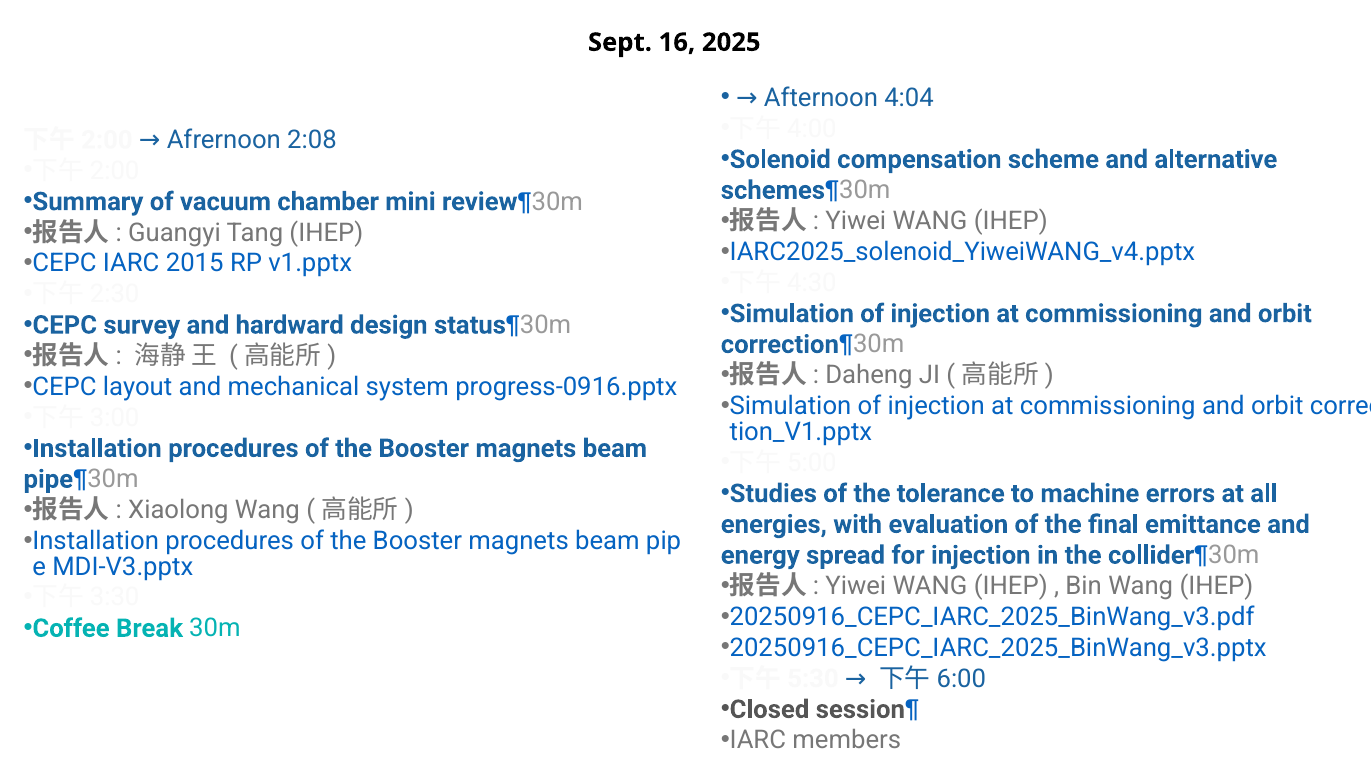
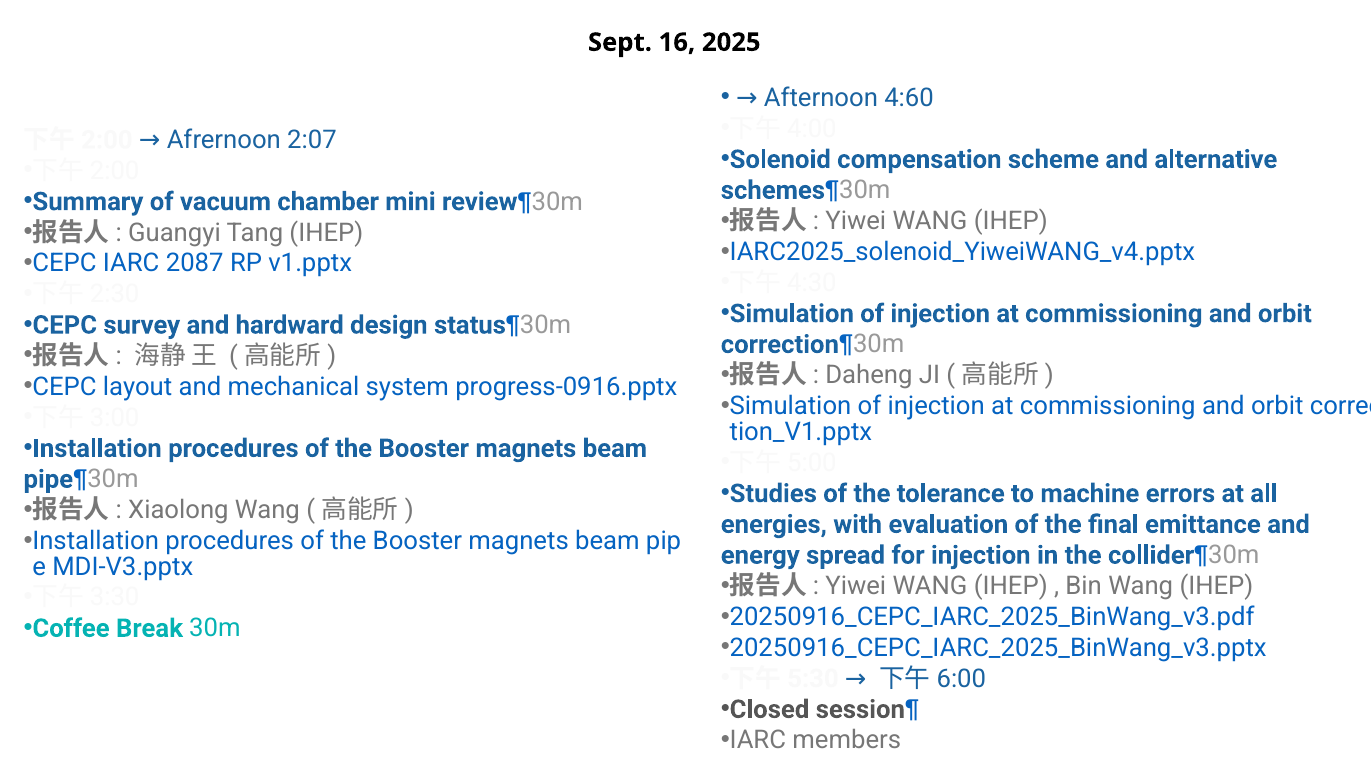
4:04: 4:04 -> 4:60
2:08: 2:08 -> 2:07
2015: 2015 -> 2087
